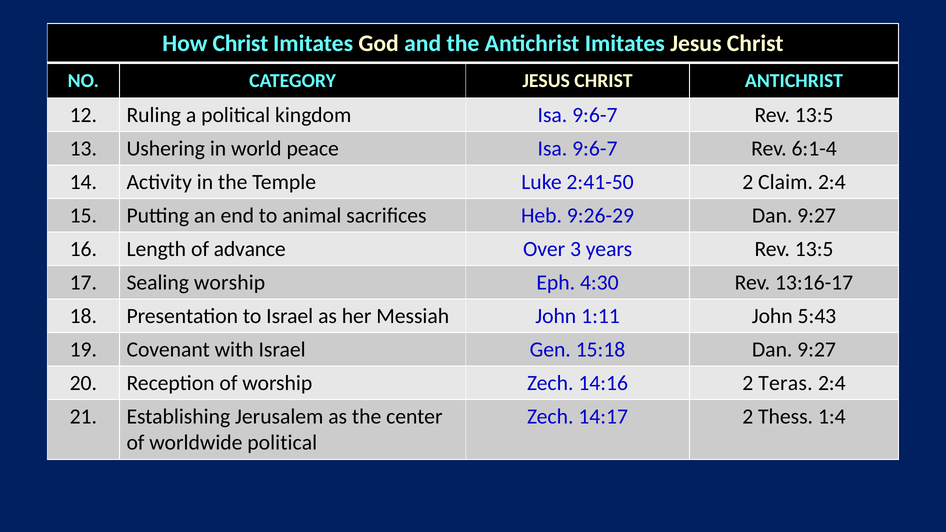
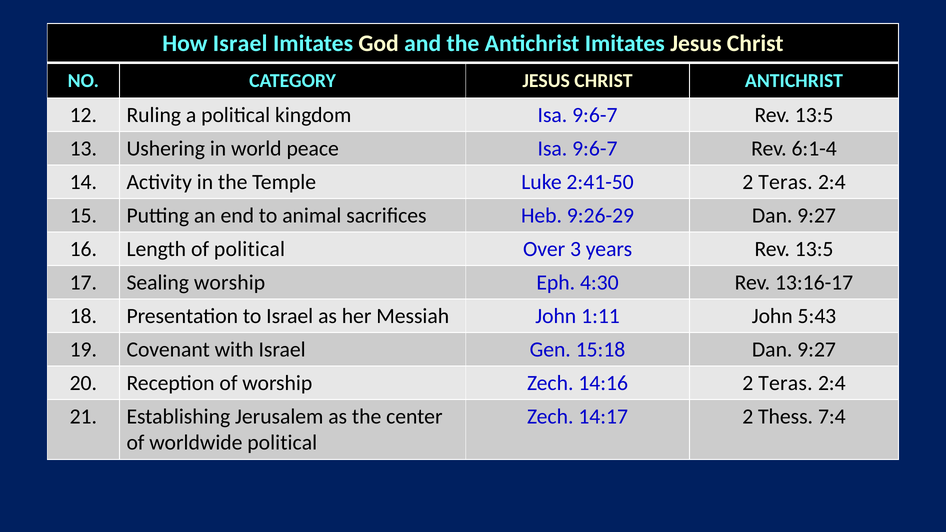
How Christ: Christ -> Israel
2:41-50 2 Claim: Claim -> Teras
of advance: advance -> political
1:4: 1:4 -> 7:4
